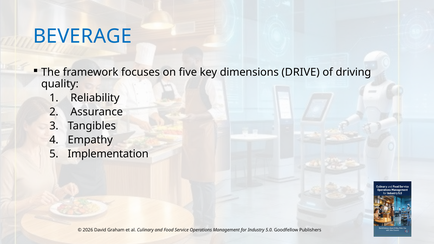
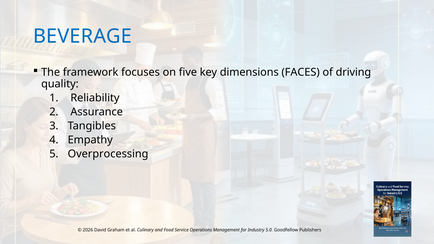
DRIVE: DRIVE -> FACES
Implementation: Implementation -> Overprocessing
